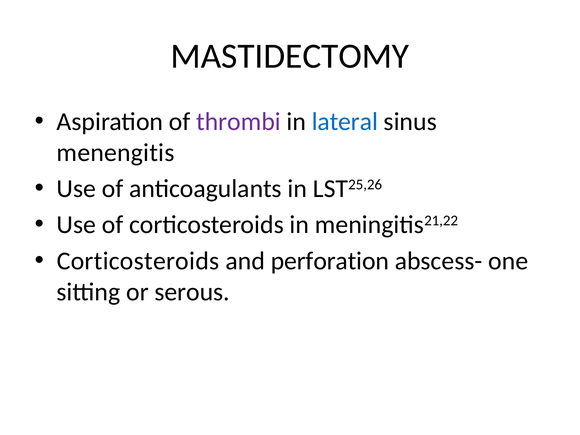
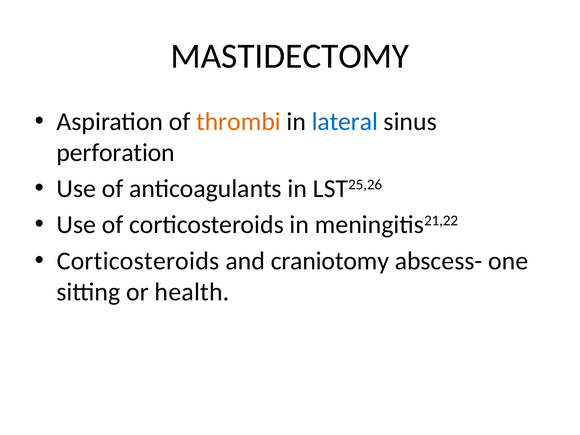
thrombi colour: purple -> orange
menengitis: menengitis -> perforation
perforation: perforation -> craniotomy
serous: serous -> health
